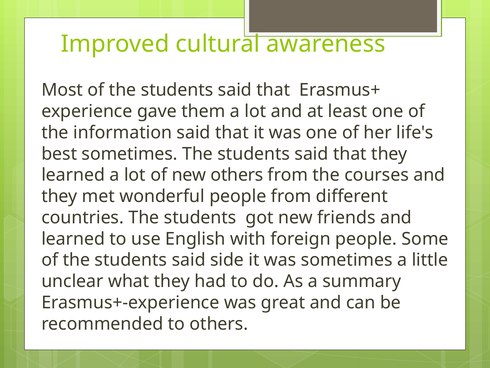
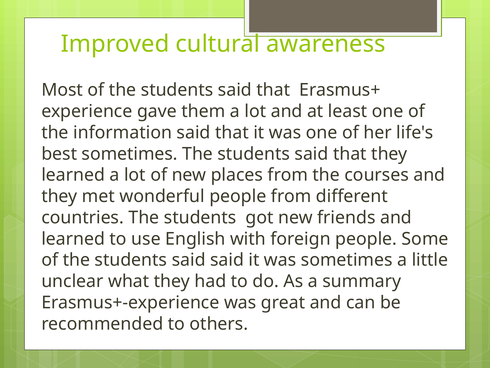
new others: others -> places
said side: side -> said
